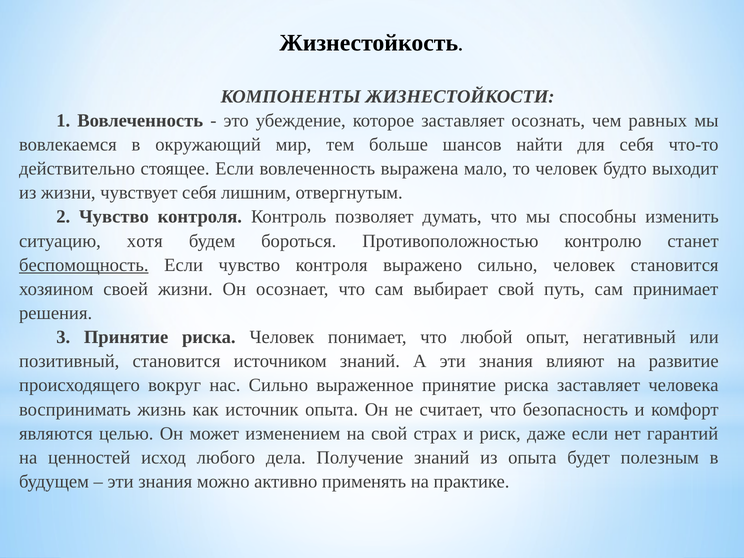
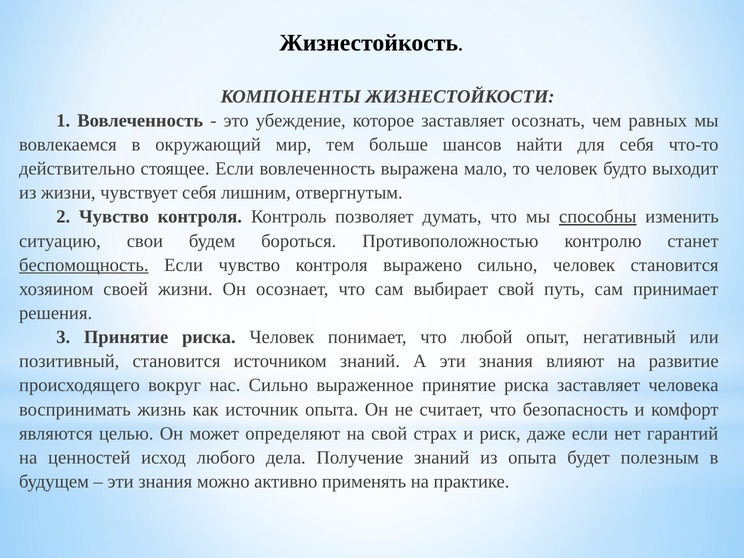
способны underline: none -> present
хотя: хотя -> свои
изменением: изменением -> определяют
